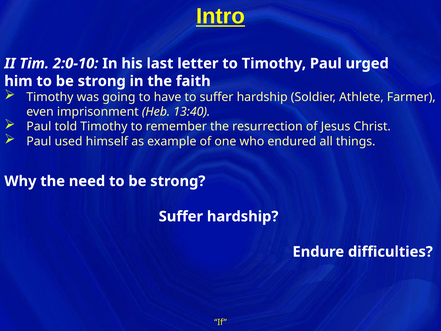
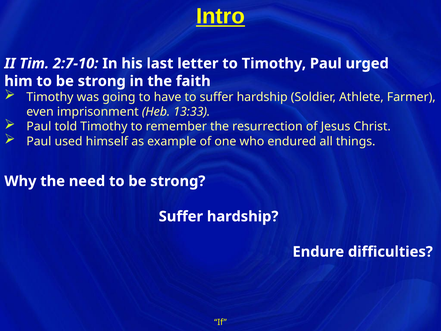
2:0-10: 2:0-10 -> 2:7-10
13:40: 13:40 -> 13:33
